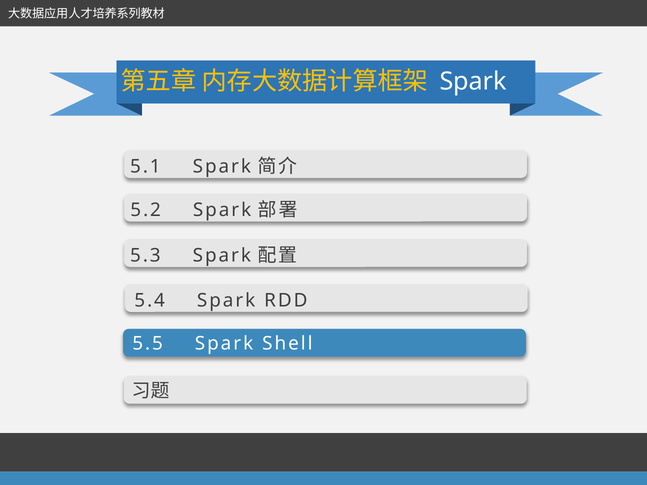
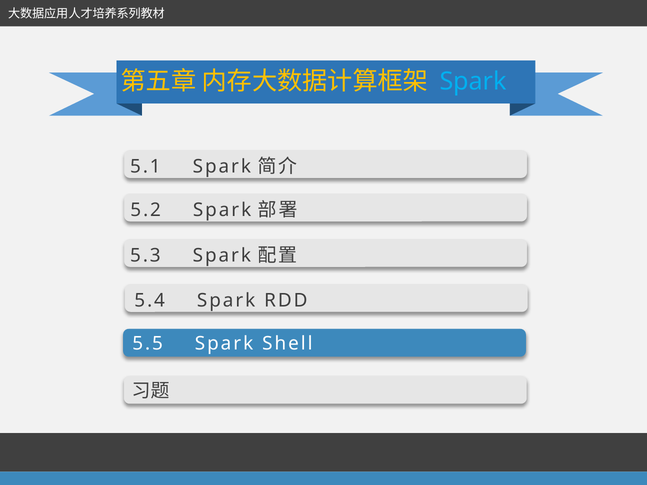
Spark at (473, 82) colour: white -> light blue
